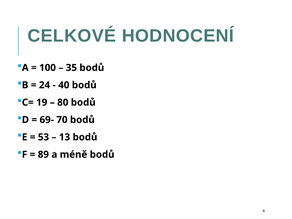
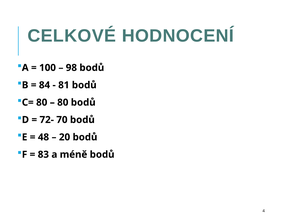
35: 35 -> 98
24: 24 -> 84
40: 40 -> 81
C= 19: 19 -> 80
69-: 69- -> 72-
53: 53 -> 48
13: 13 -> 20
89: 89 -> 83
